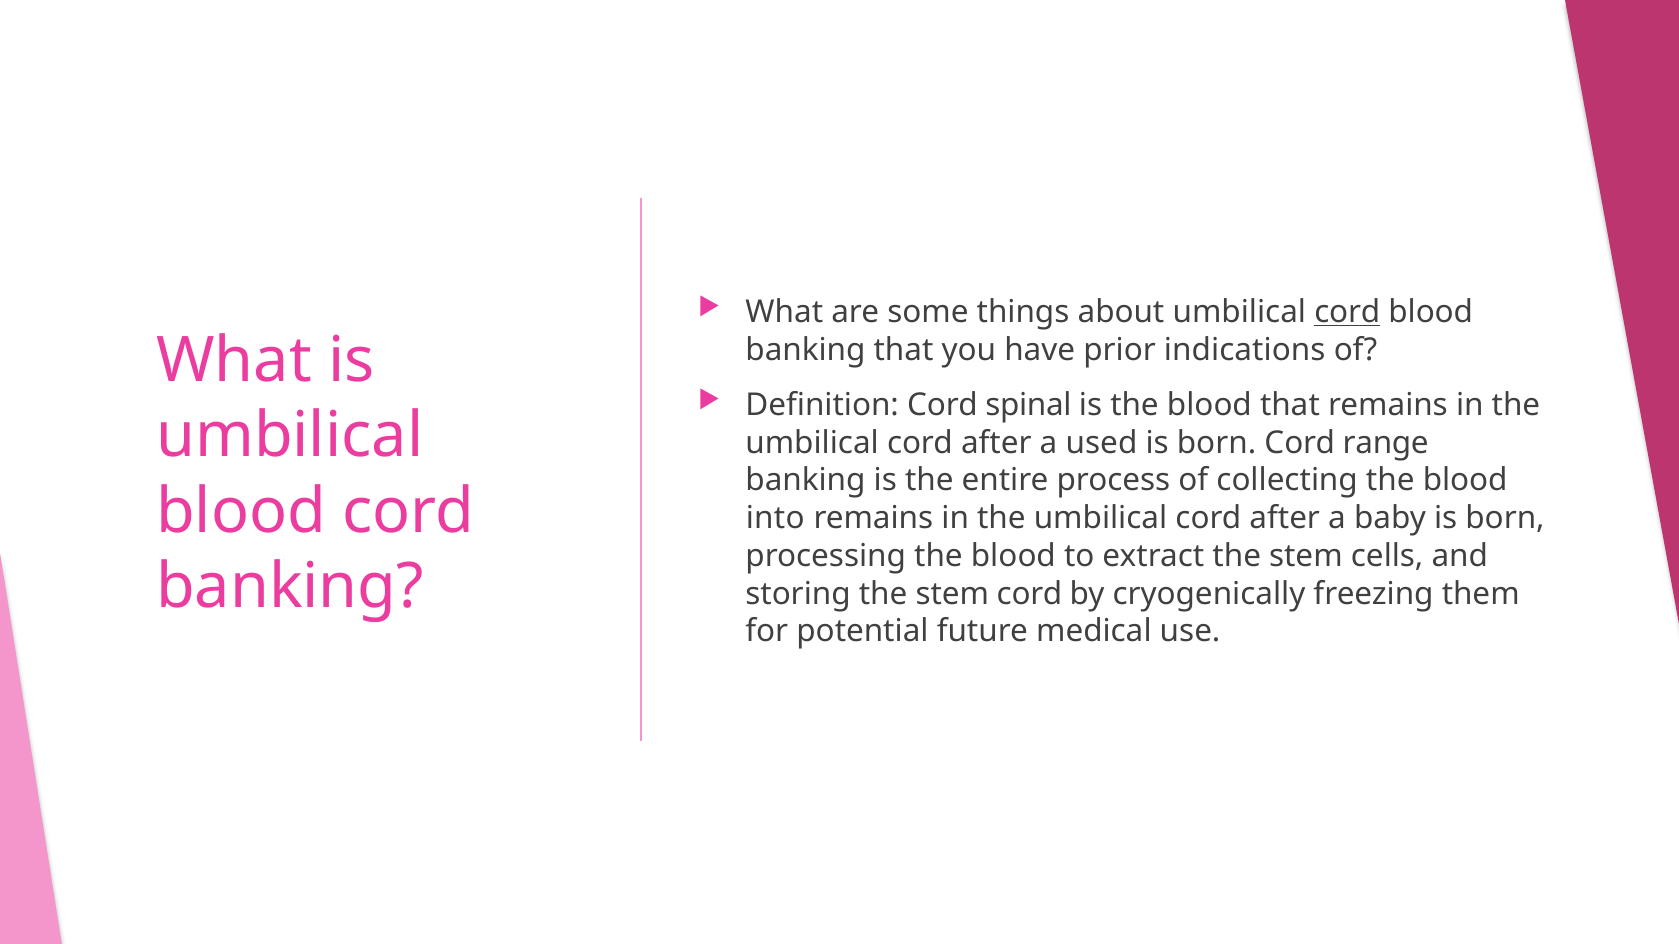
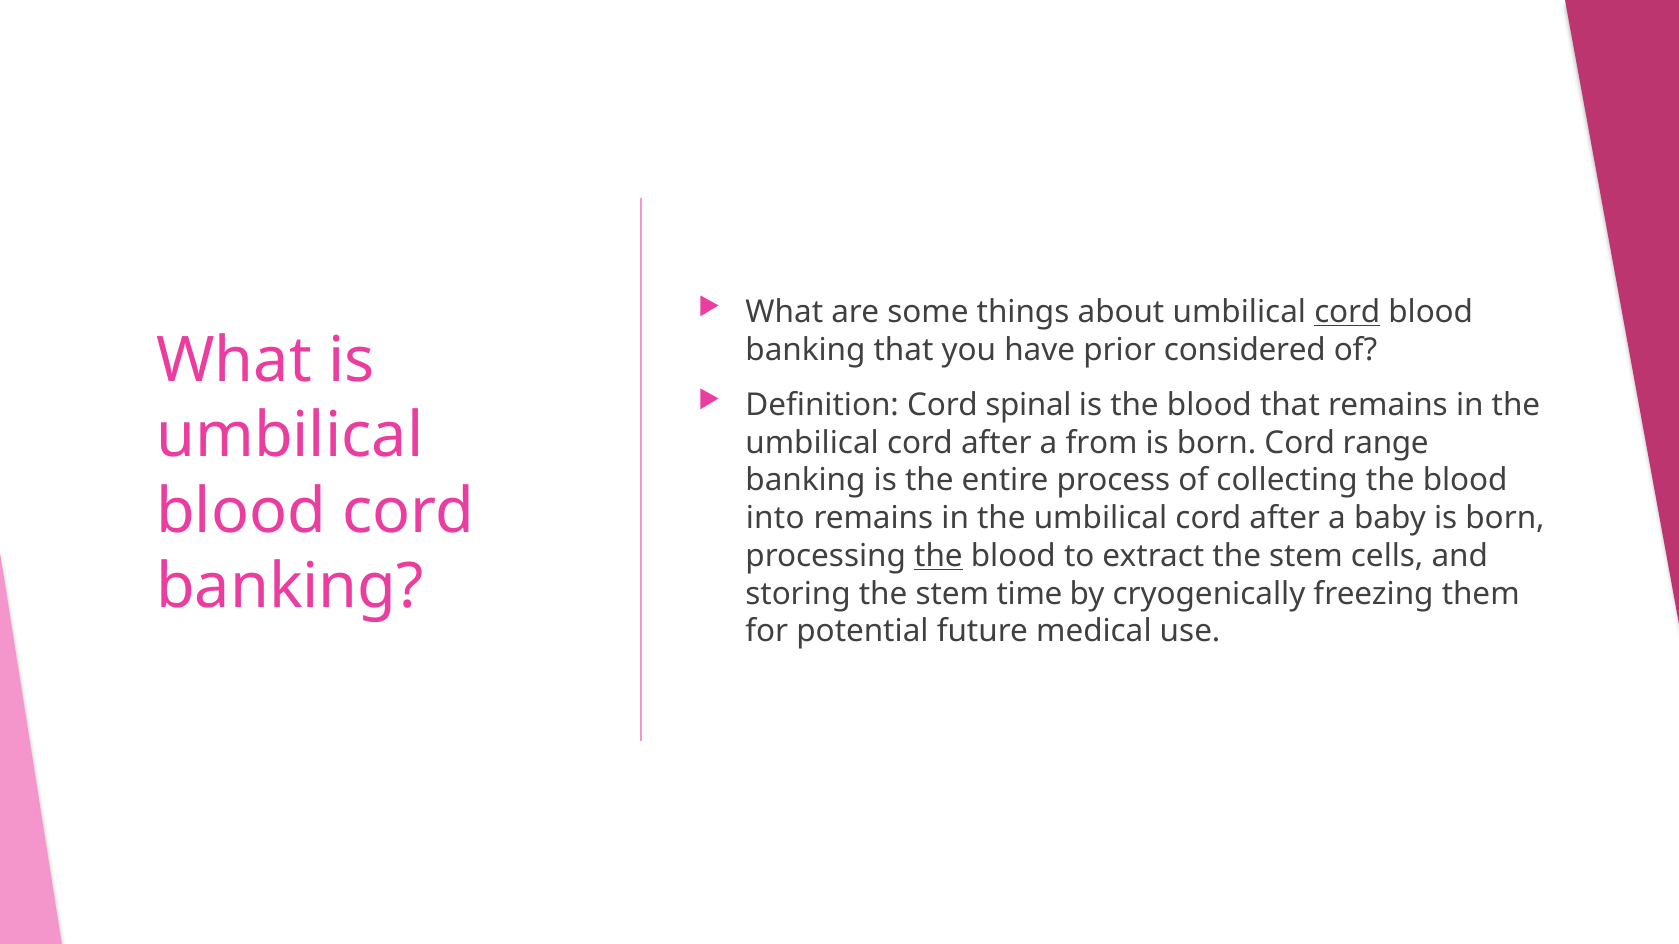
indications: indications -> considered
used: used -> from
the at (938, 556) underline: none -> present
stem cord: cord -> time
